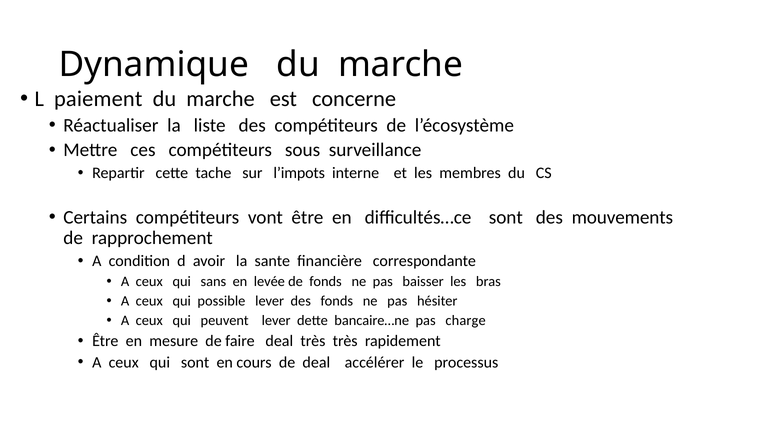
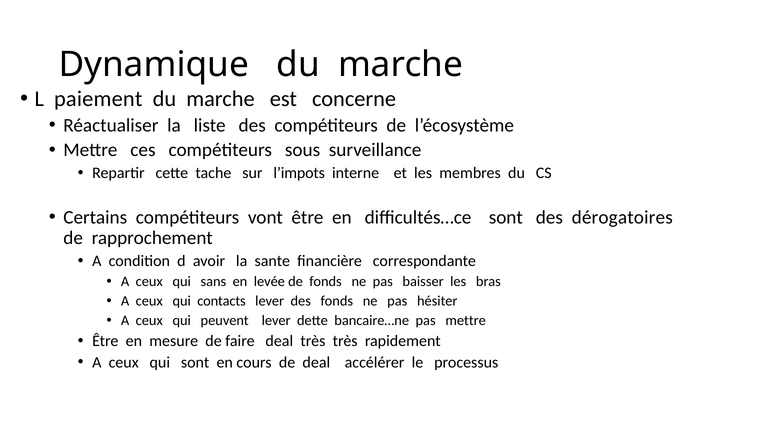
mouvements: mouvements -> dérogatoires
possible: possible -> contacts
pas charge: charge -> mettre
